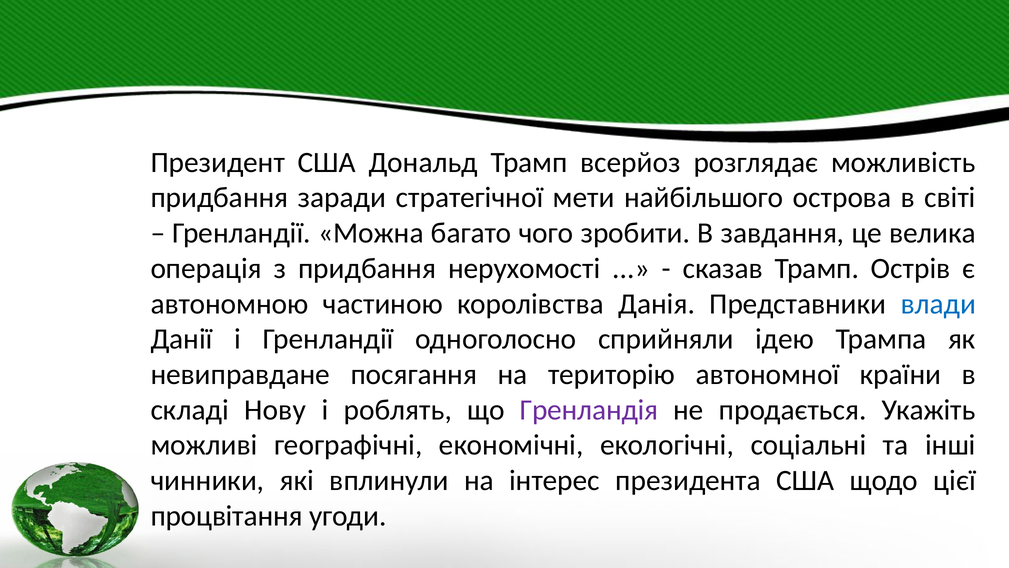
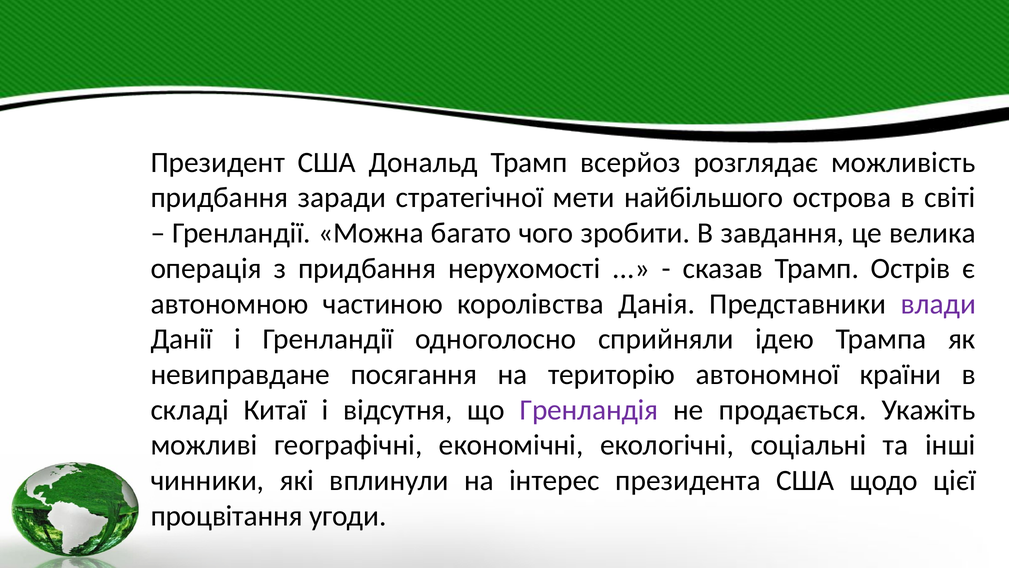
влади colour: blue -> purple
Нову: Нову -> Китаї
роблять: роблять -> відсутня
